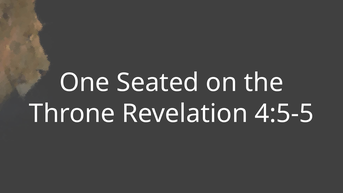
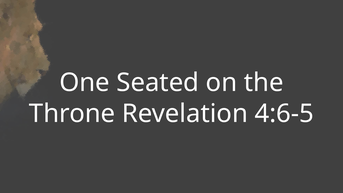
4:5-5: 4:5-5 -> 4:6-5
